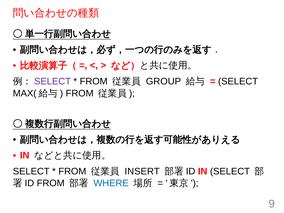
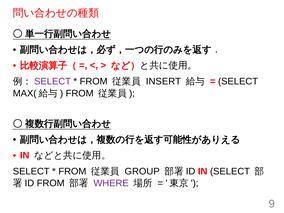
GROUP: GROUP -> INSERT
INSERT: INSERT -> GROUP
WHERE colour: blue -> purple
